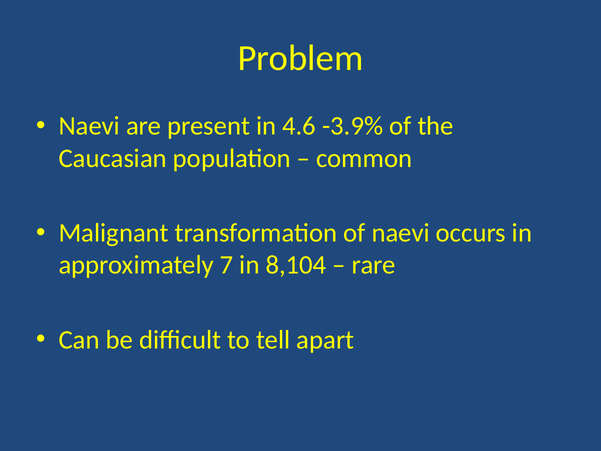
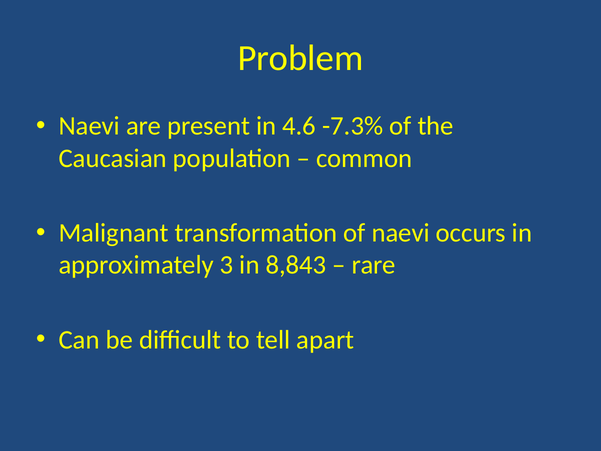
-3.9%: -3.9% -> -7.3%
7: 7 -> 3
8,104: 8,104 -> 8,843
